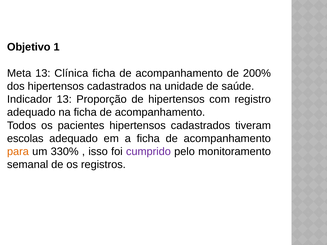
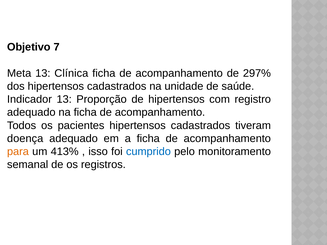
1: 1 -> 7
200%: 200% -> 297%
escolas: escolas -> doença
330%: 330% -> 413%
cumprido colour: purple -> blue
